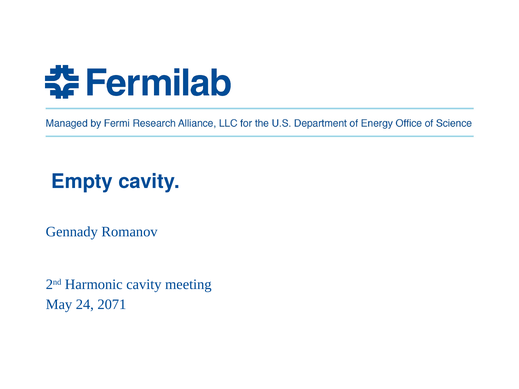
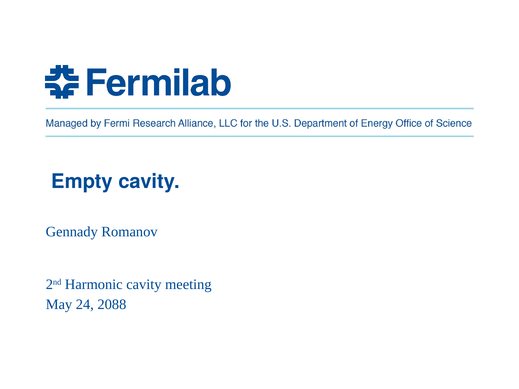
2071: 2071 -> 2088
